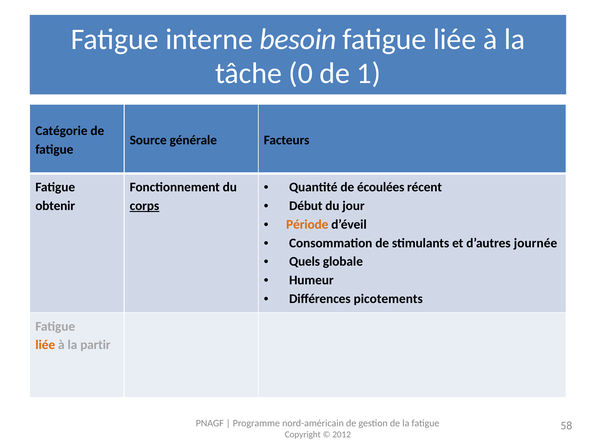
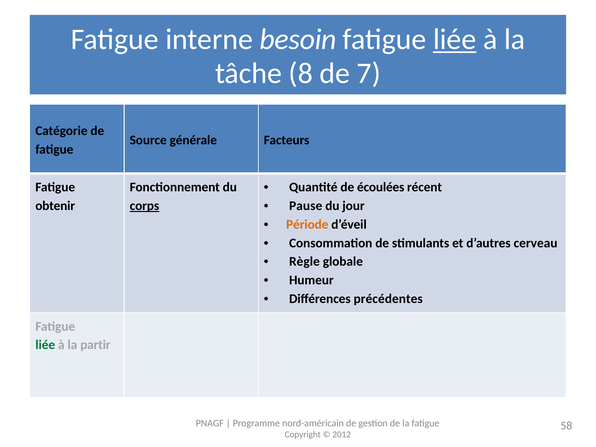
liée at (455, 39) underline: none -> present
0: 0 -> 8
1: 1 -> 7
Début: Début -> Pause
journée: journée -> cerveau
Quels: Quels -> Règle
picotements: picotements -> précédentes
liée at (45, 345) colour: orange -> green
